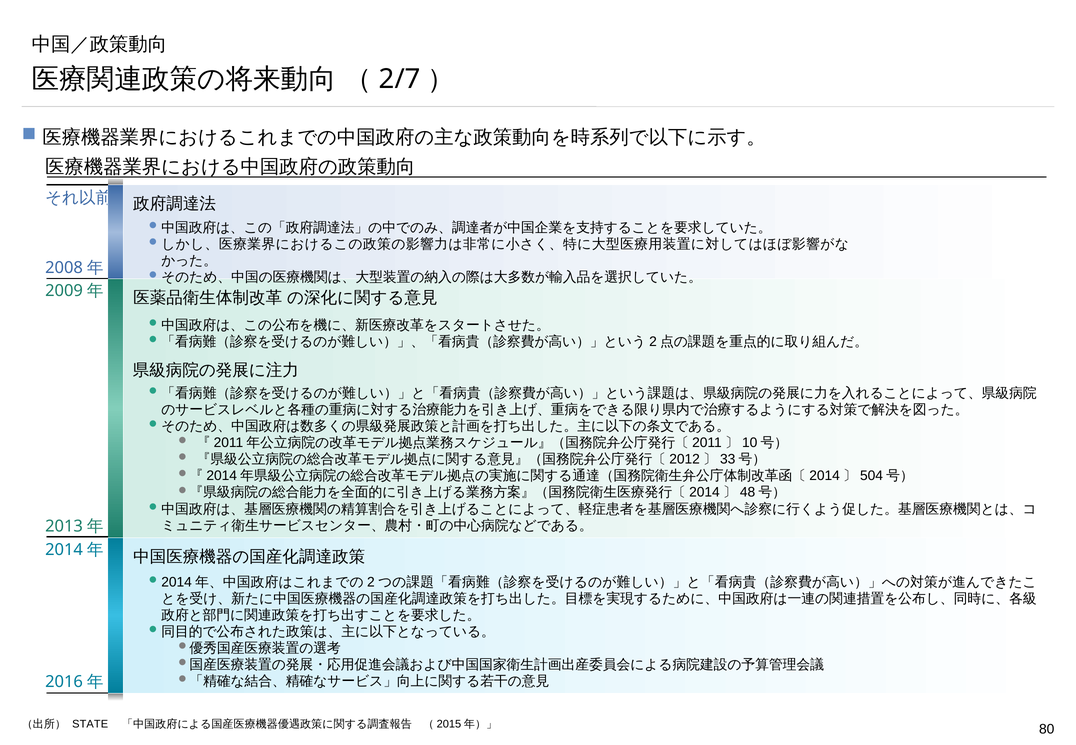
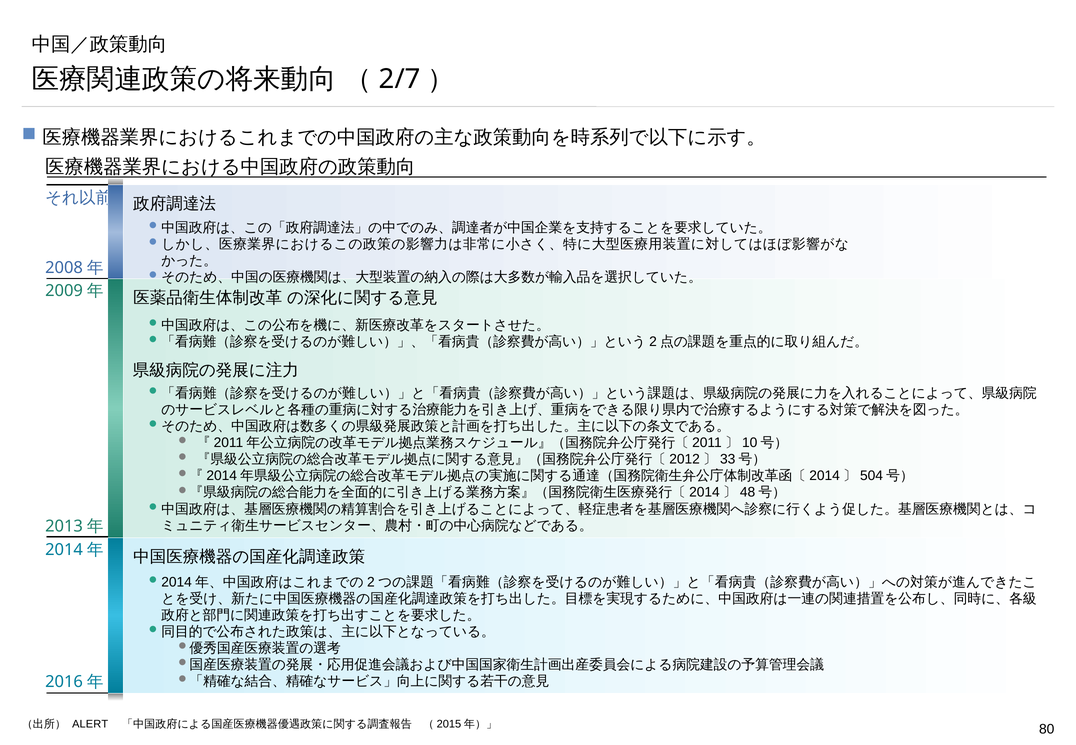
STATE: STATE -> ALERT
